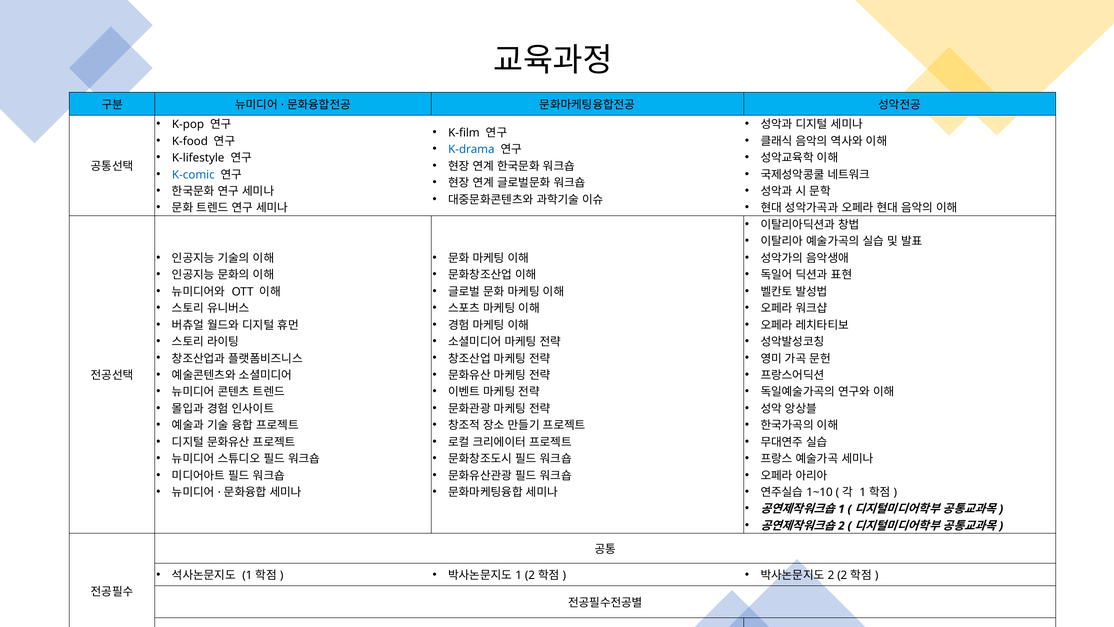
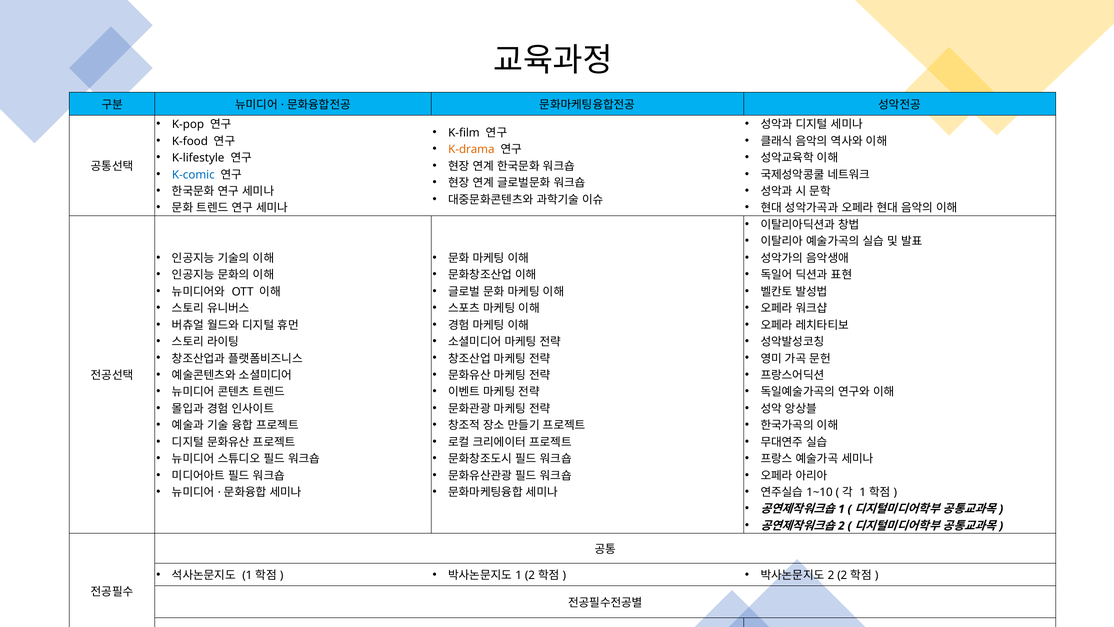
K-drama colour: blue -> orange
